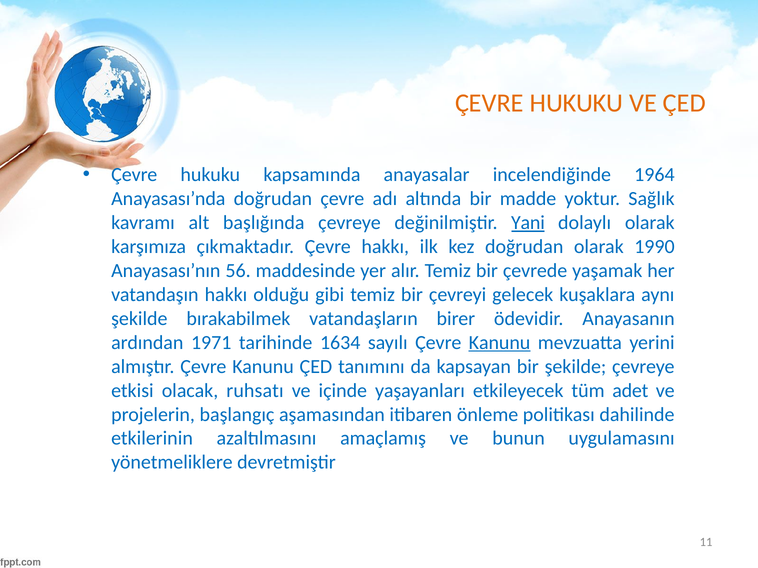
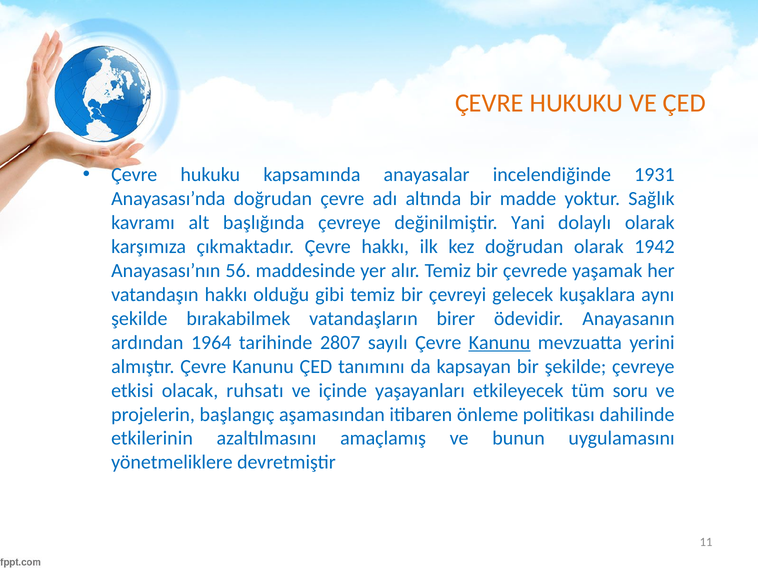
1964: 1964 -> 1931
Yani underline: present -> none
1990: 1990 -> 1942
1971: 1971 -> 1964
1634: 1634 -> 2807
adet: adet -> soru
